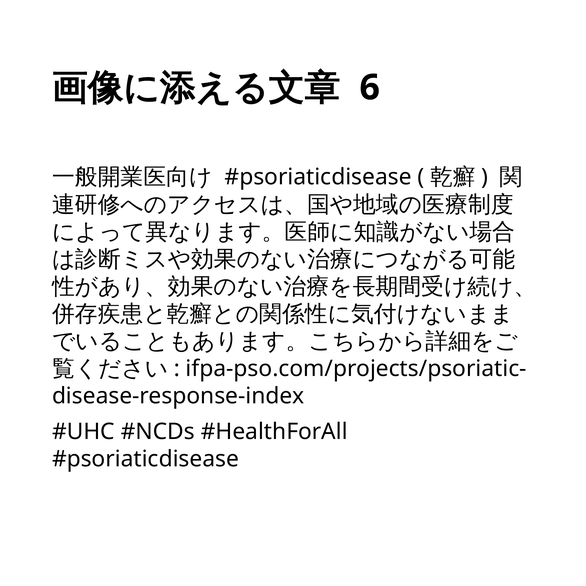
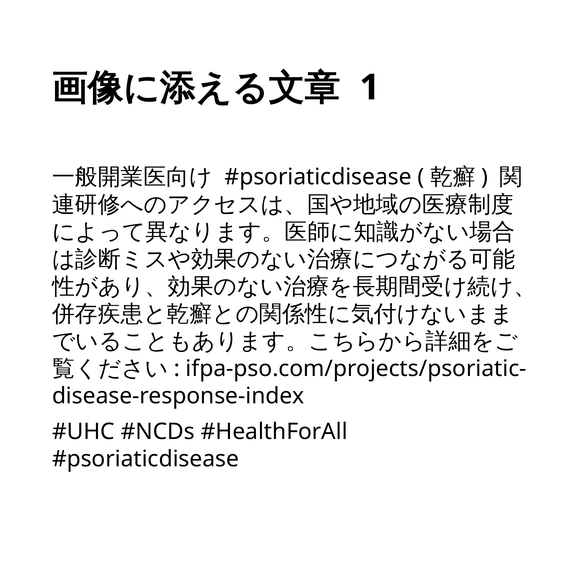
6: 6 -> 1
